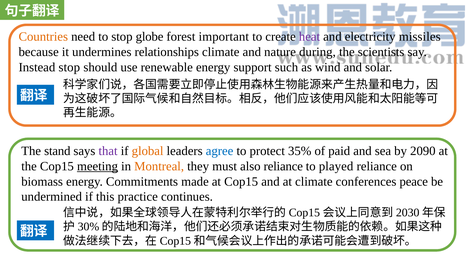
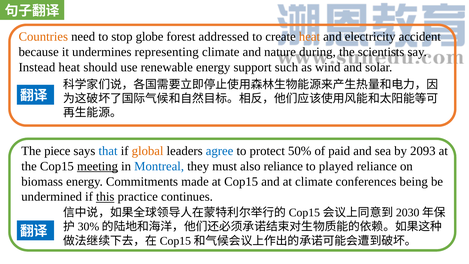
important: important -> addressed
heat at (309, 37) colour: purple -> orange
missiles: missiles -> accident
relationships: relationships -> representing
Instead stop: stop -> heat
stand: stand -> piece
that colour: purple -> blue
35%: 35% -> 50%
2090: 2090 -> 2093
Montreal colour: orange -> blue
peace: peace -> being
this underline: none -> present
